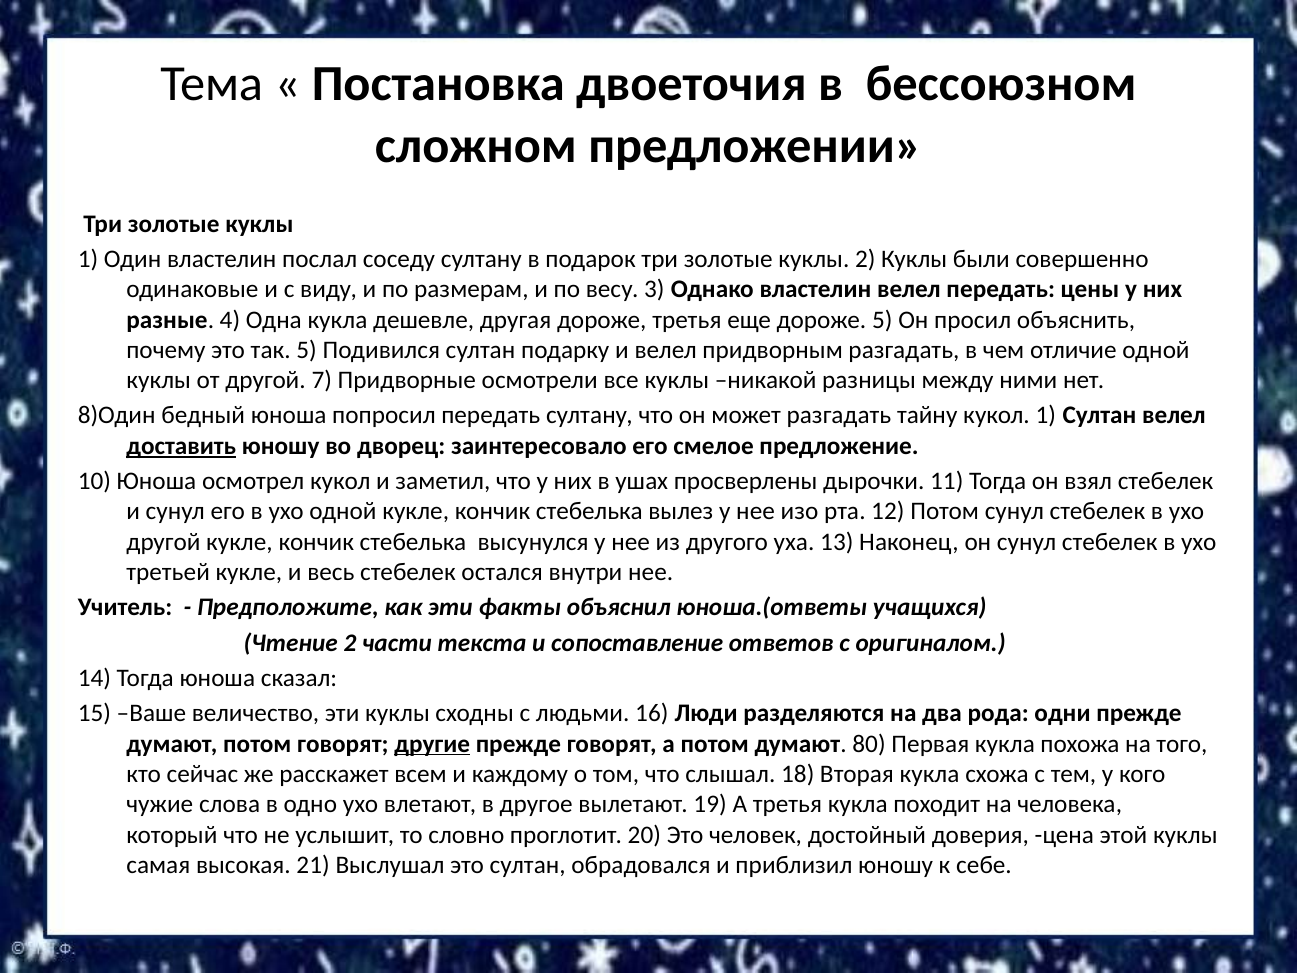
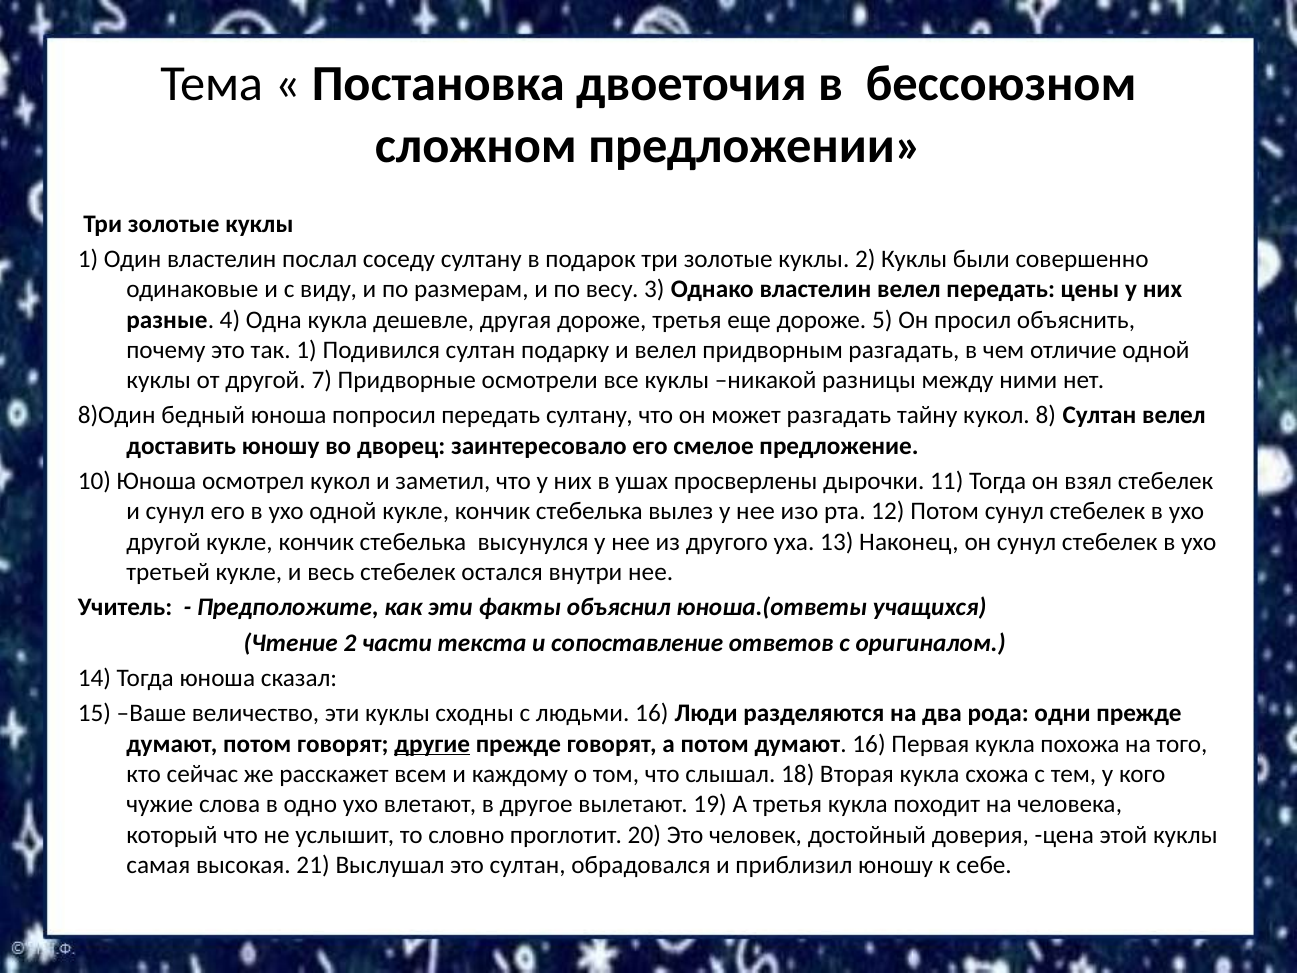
так 5: 5 -> 1
кукол 1: 1 -> 8
доставить underline: present -> none
думают 80: 80 -> 16
